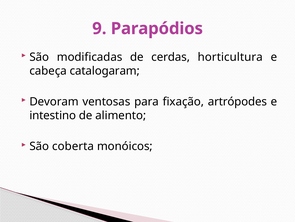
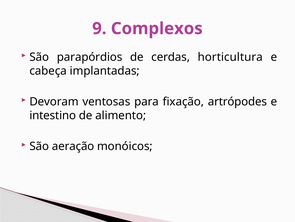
Parapódios: Parapódios -> Complexos
modificadas: modificadas -> parapórdios
catalogaram: catalogaram -> implantadas
coberta: coberta -> aeração
